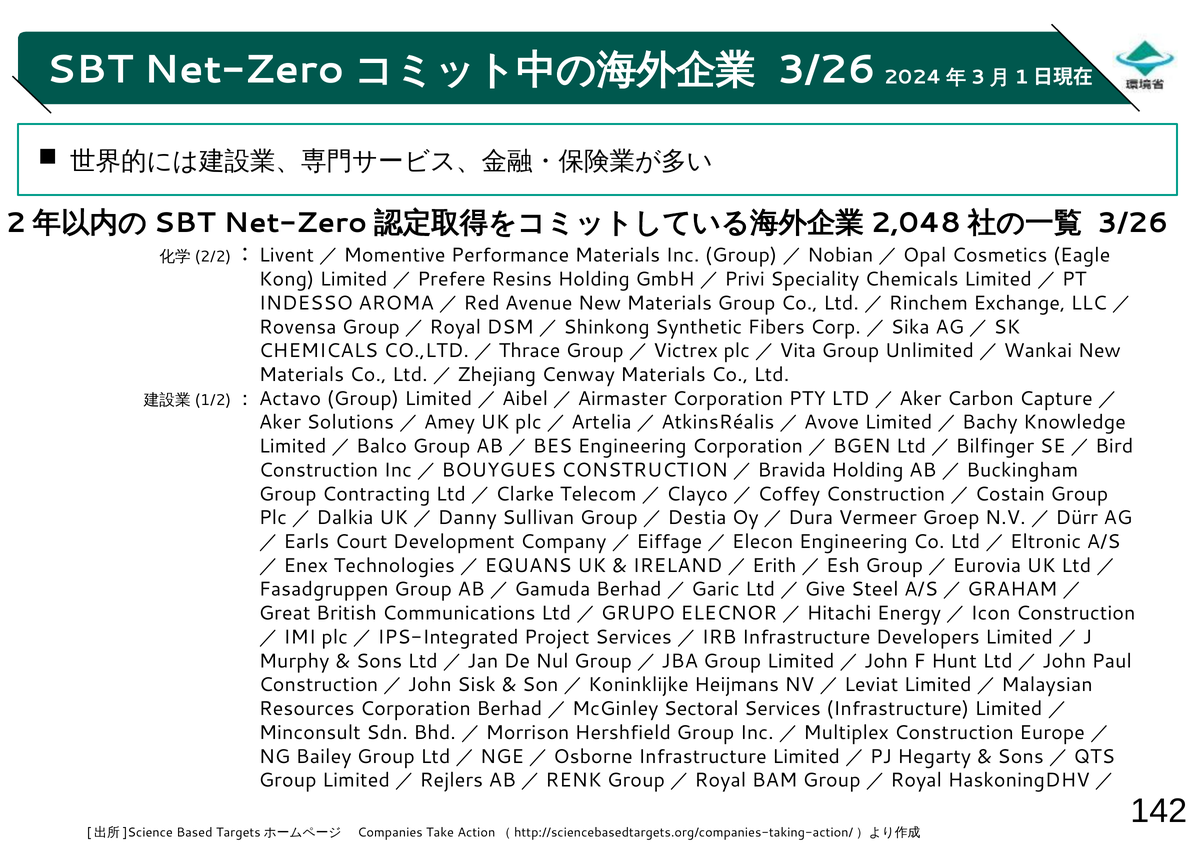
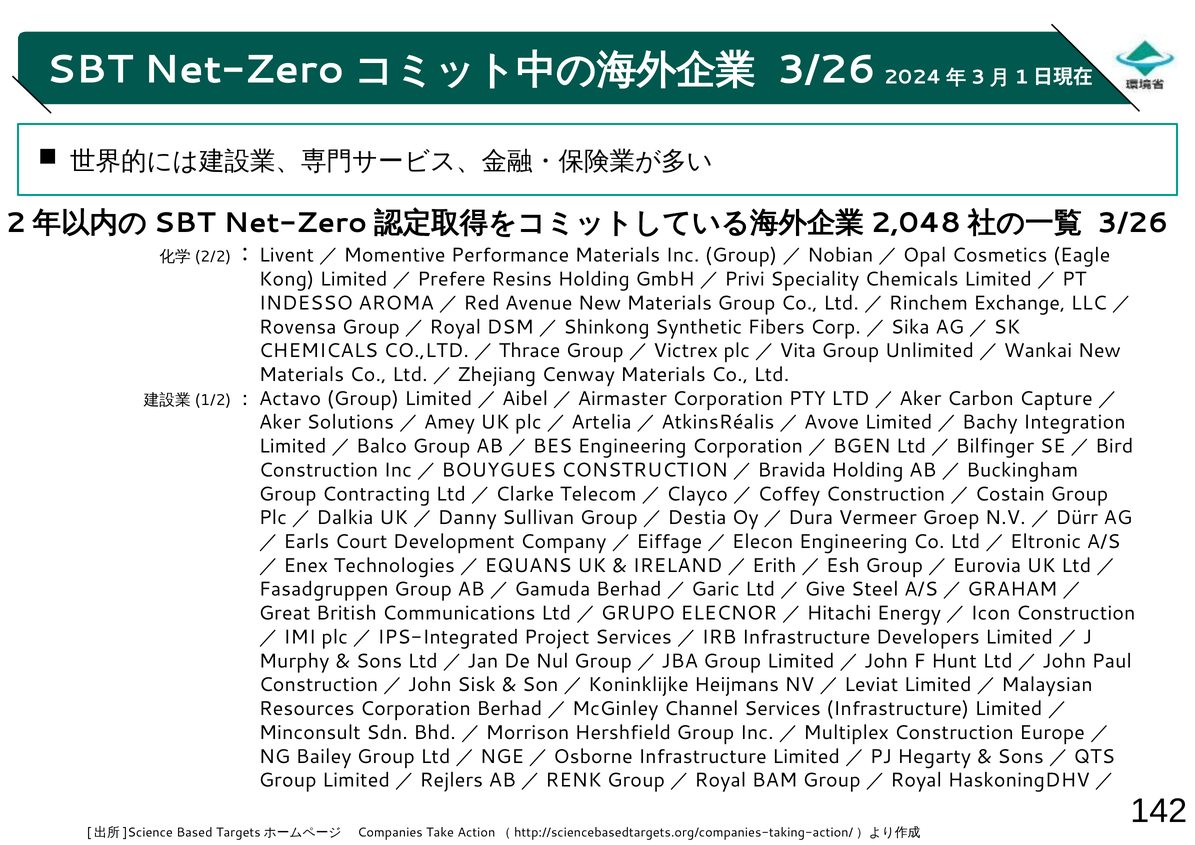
Knowledge: Knowledge -> Integration
Sectoral: Sectoral -> Channel
